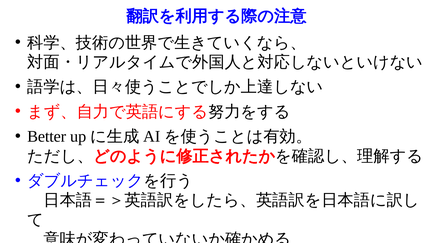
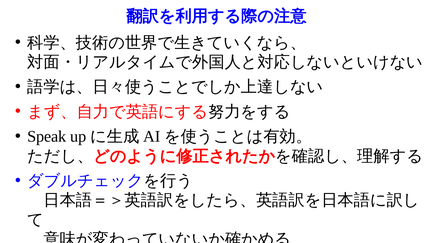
Better: Better -> Speak
